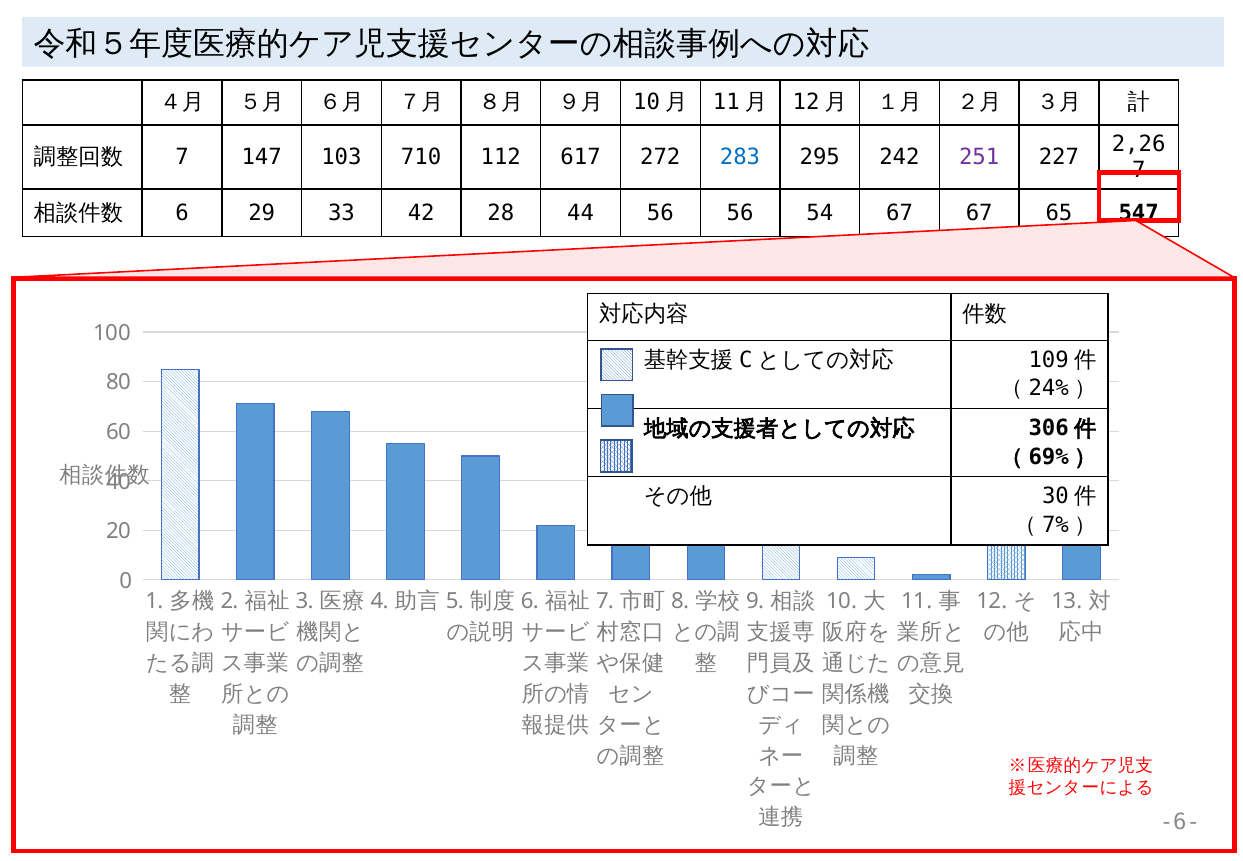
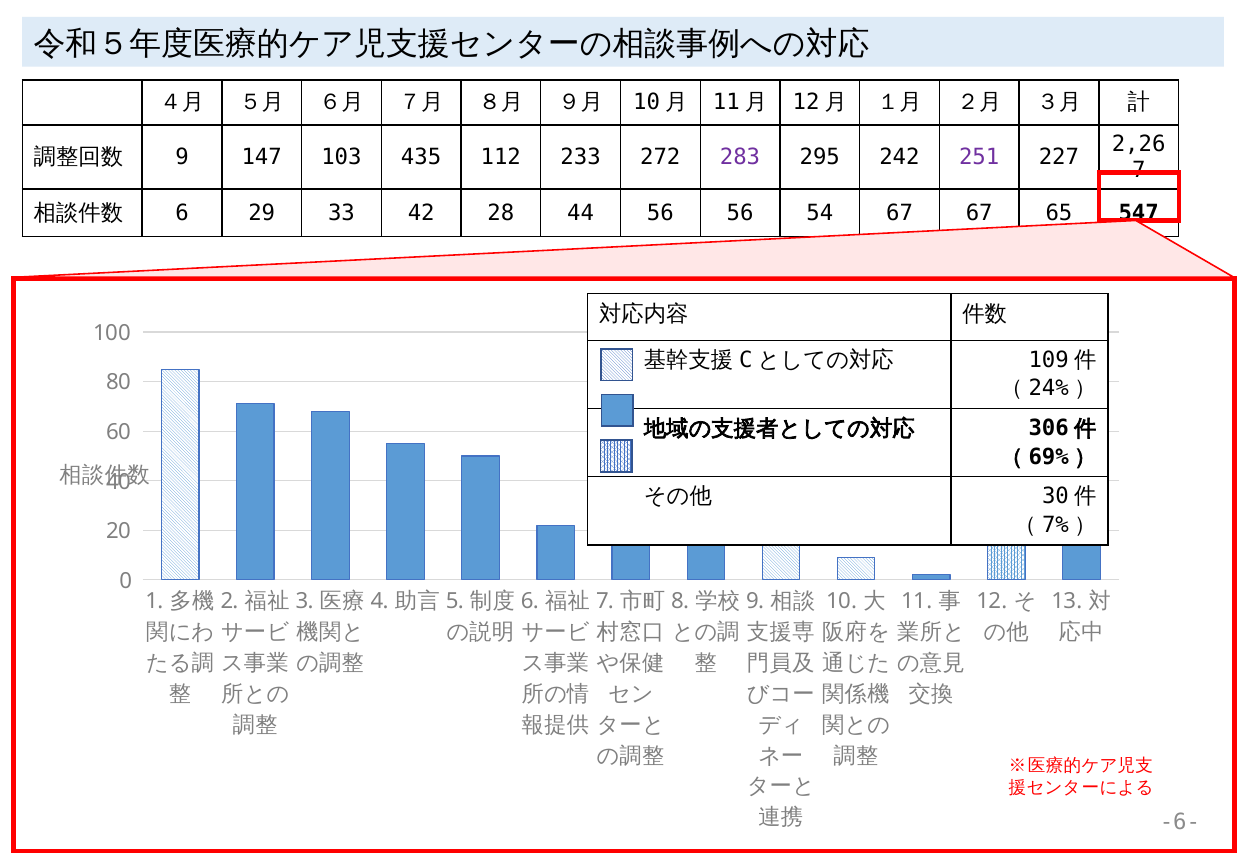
7 at (182, 157): 7 -> 9
710: 710 -> 435
617: 617 -> 233
283 colour: blue -> purple
